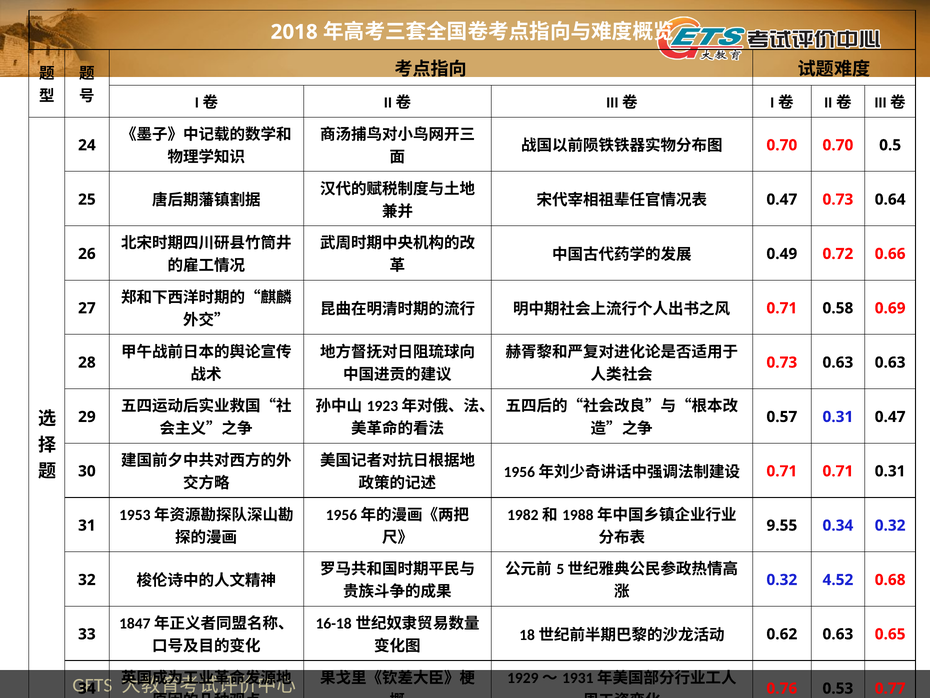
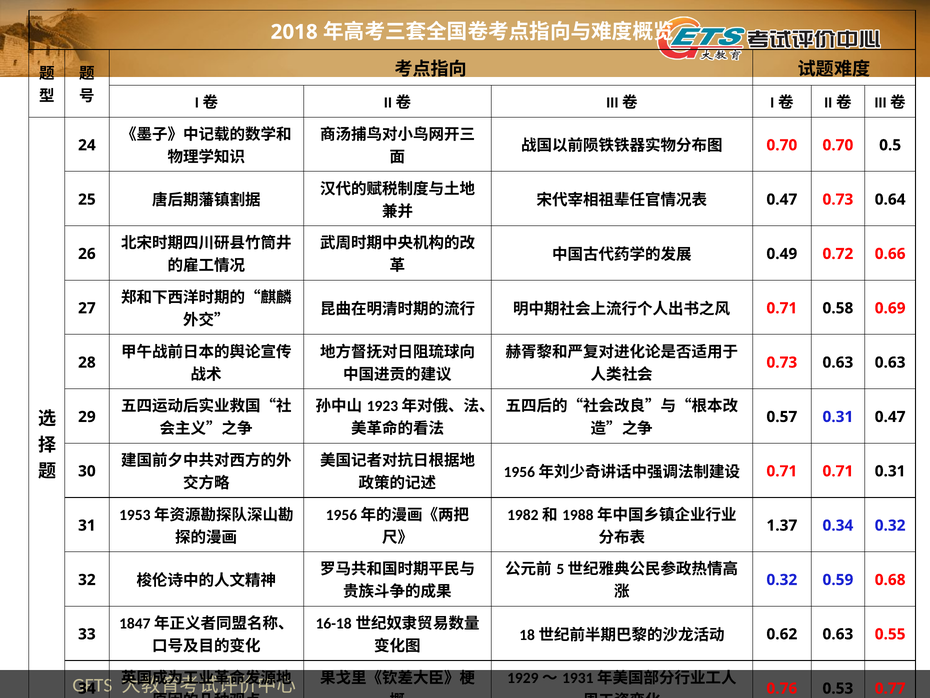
9.55: 9.55 -> 1.37
4.52: 4.52 -> 0.59
0.65: 0.65 -> 0.55
